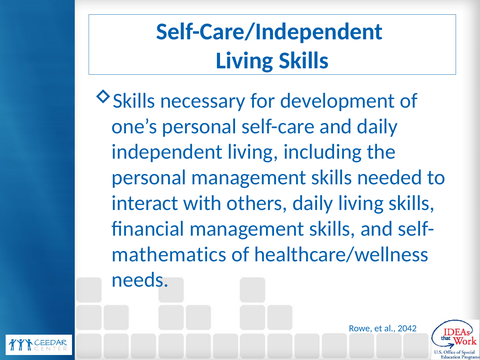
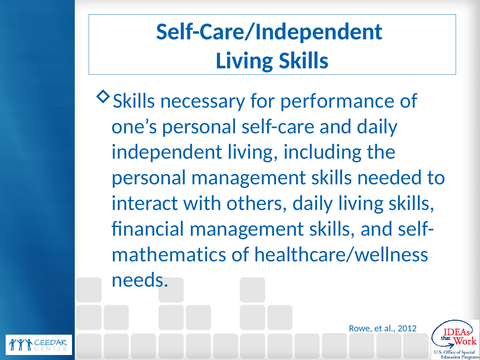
development: development -> performance
2042: 2042 -> 2012
